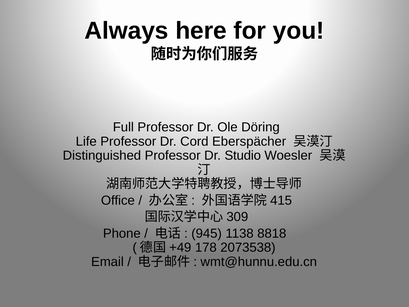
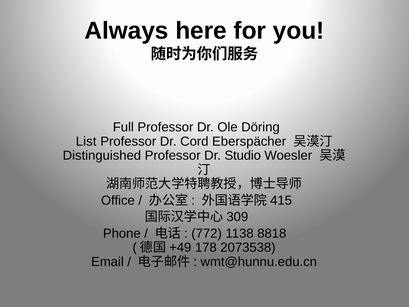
Life: Life -> List
945: 945 -> 772
